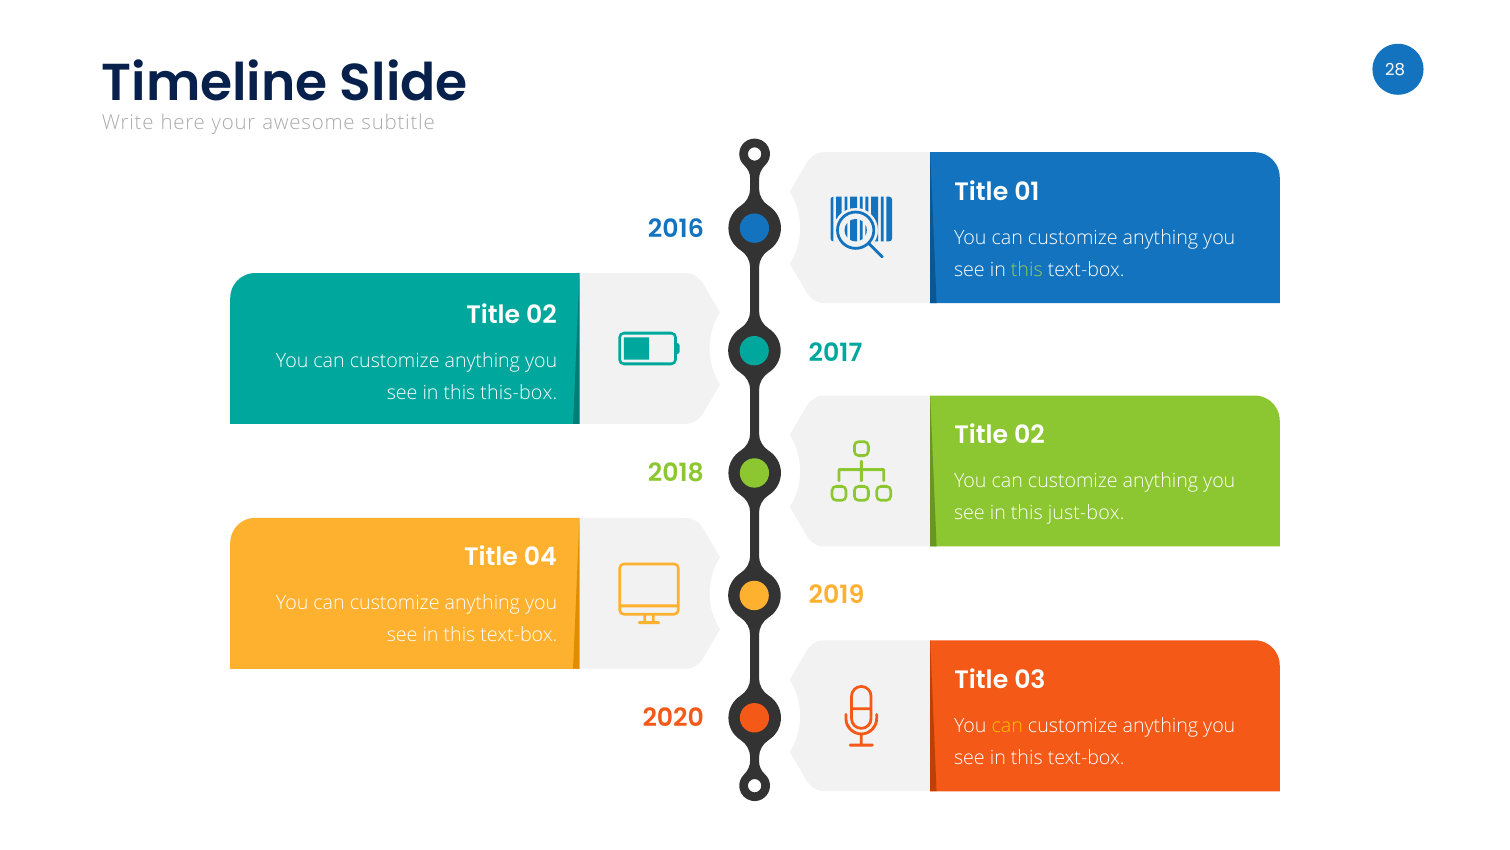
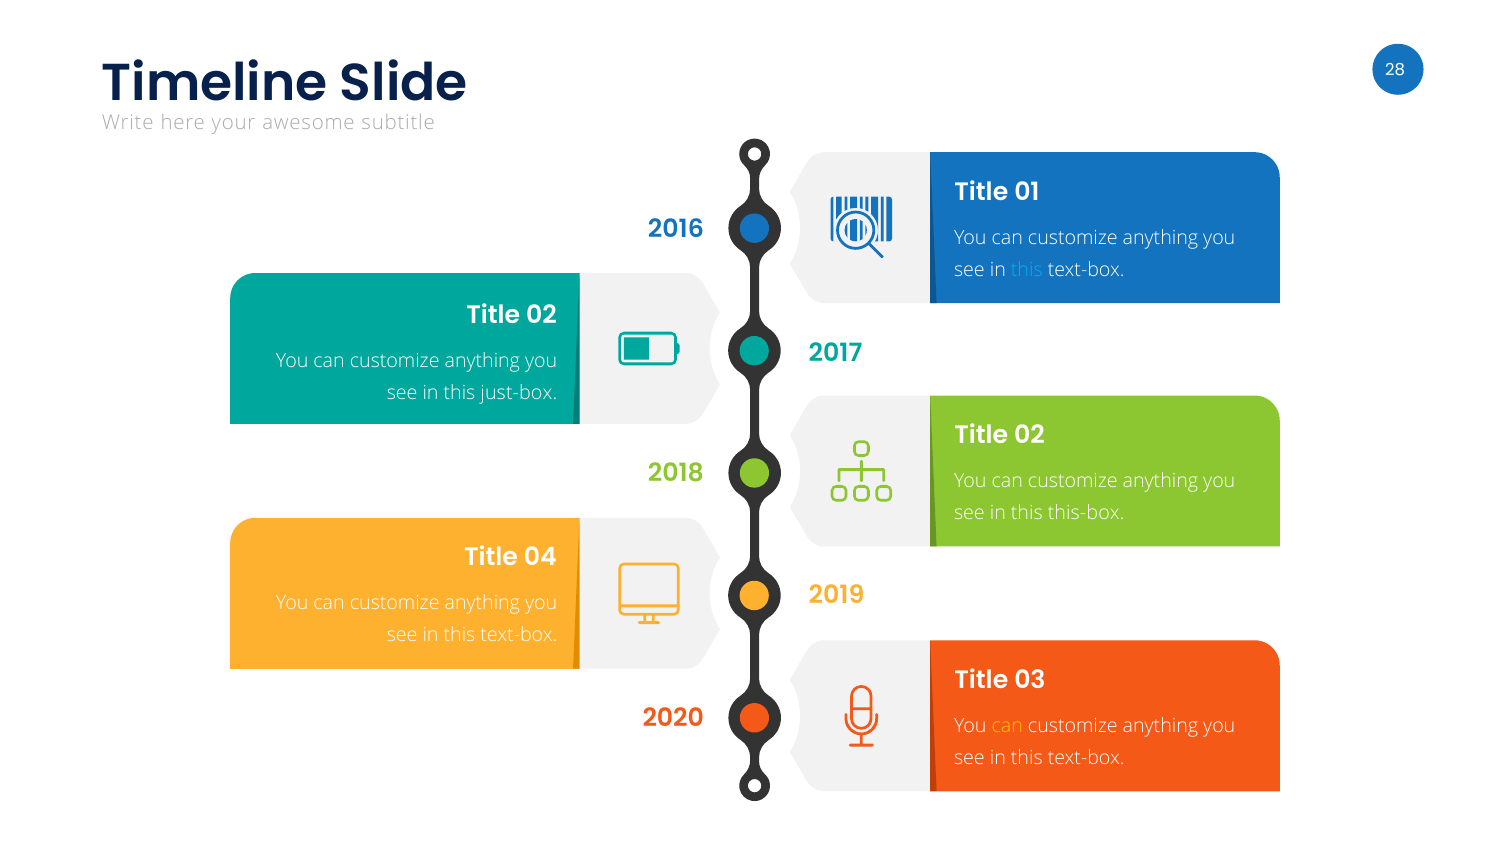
this at (1027, 270) colour: light green -> light blue
this-box: this-box -> just-box
just-box: just-box -> this-box
